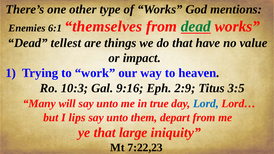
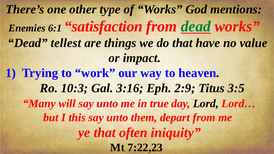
themselves: themselves -> satisfaction
9:16: 9:16 -> 3:16
Lord colour: blue -> black
lips: lips -> this
large: large -> often
